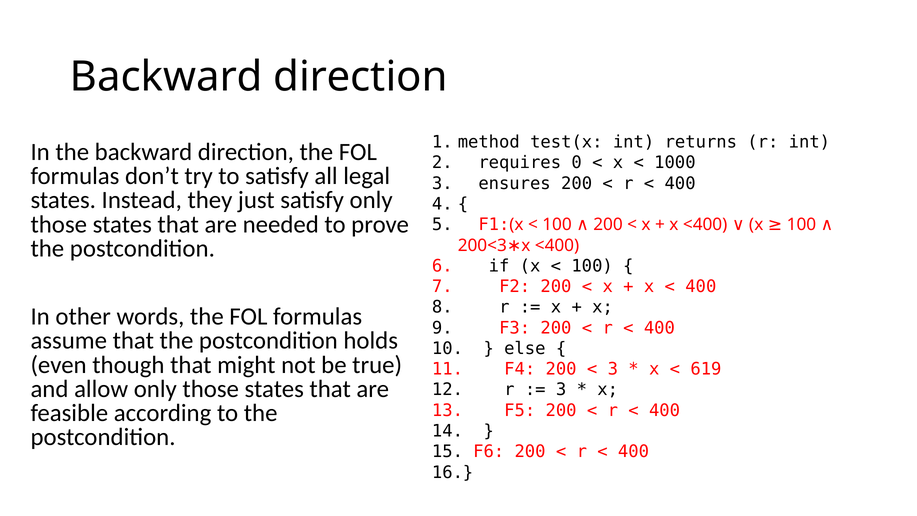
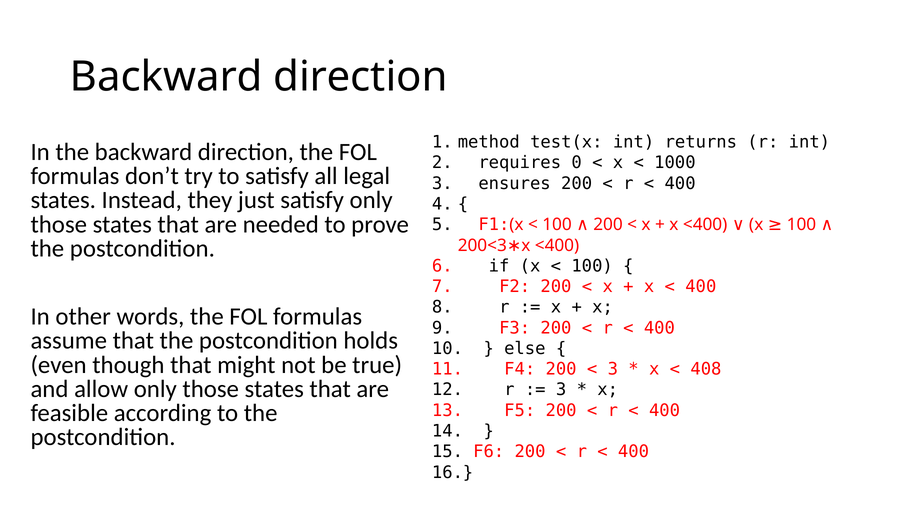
619: 619 -> 408
